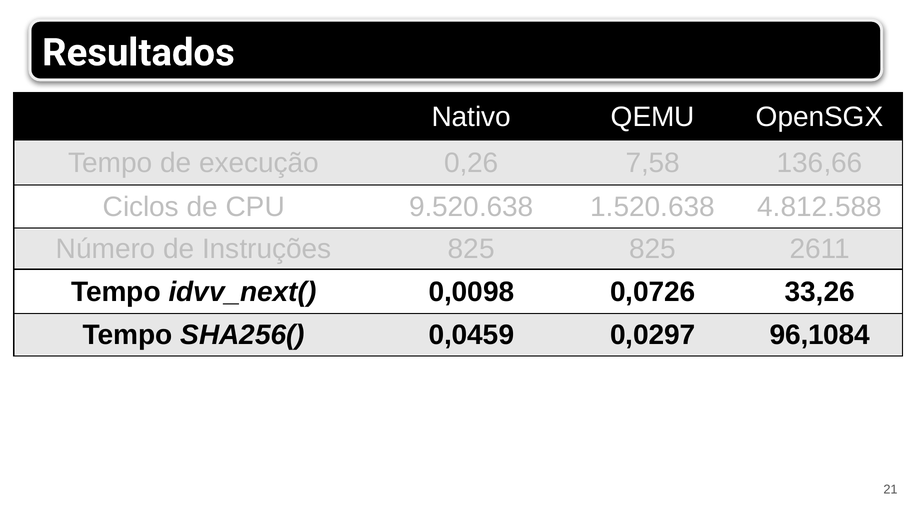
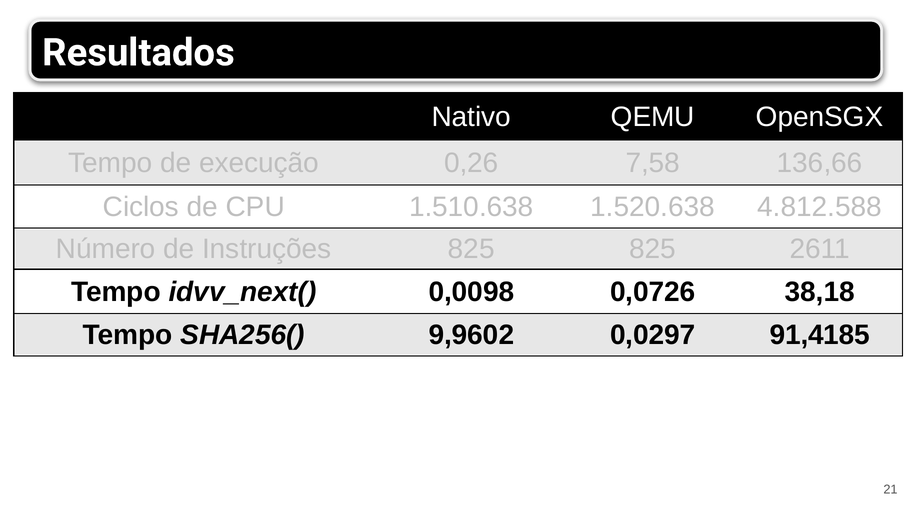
9.520.638: 9.520.638 -> 1.510.638
33,26: 33,26 -> 38,18
0,0459: 0,0459 -> 9,9602
96,1084: 96,1084 -> 91,4185
